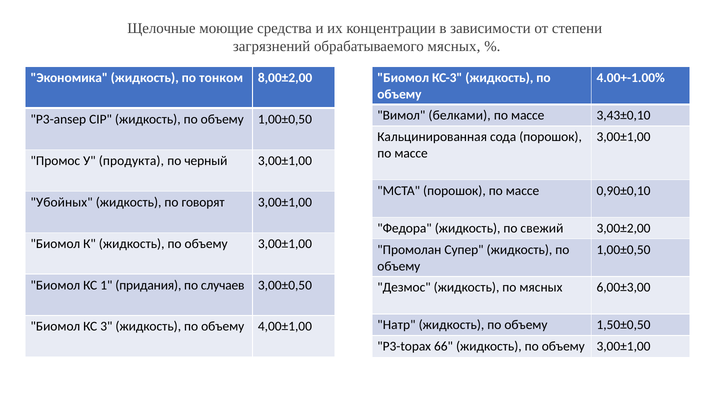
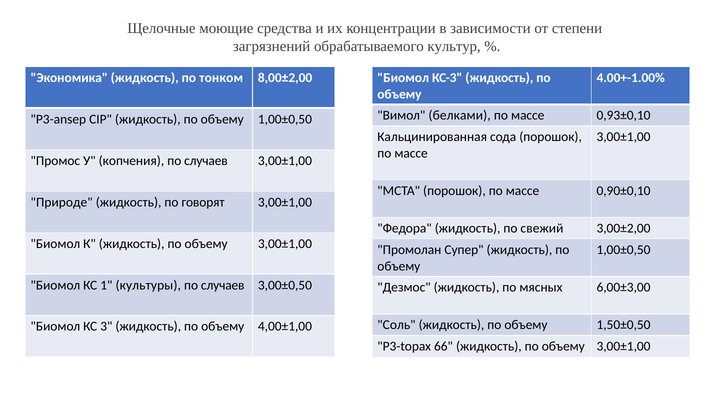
обрабатываемого мясных: мясных -> культур
3,43±0,10: 3,43±0,10 -> 0,93±0,10
продукта: продукта -> копчения
черный at (206, 161): черный -> случаев
Убойных: Убойных -> Природе
придания: придания -> культуры
Натр: Натр -> Соль
